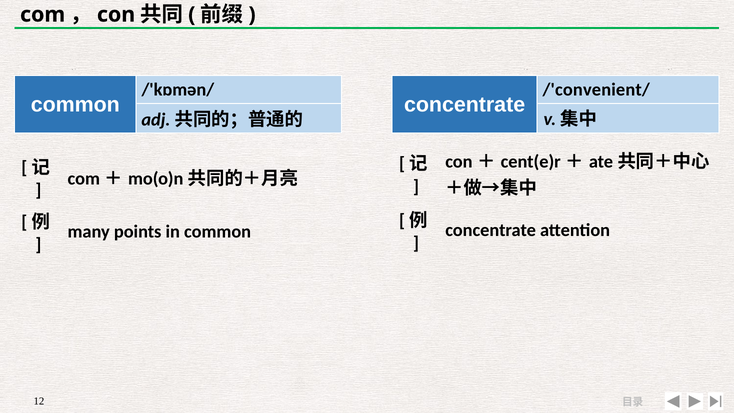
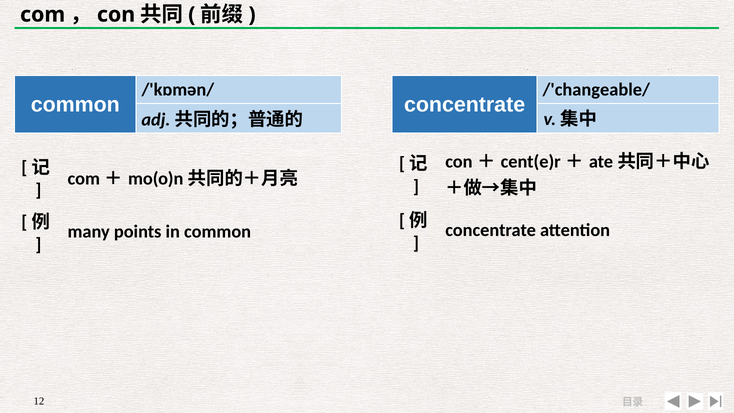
/'convenient/: /'convenient/ -> /'changeable/
